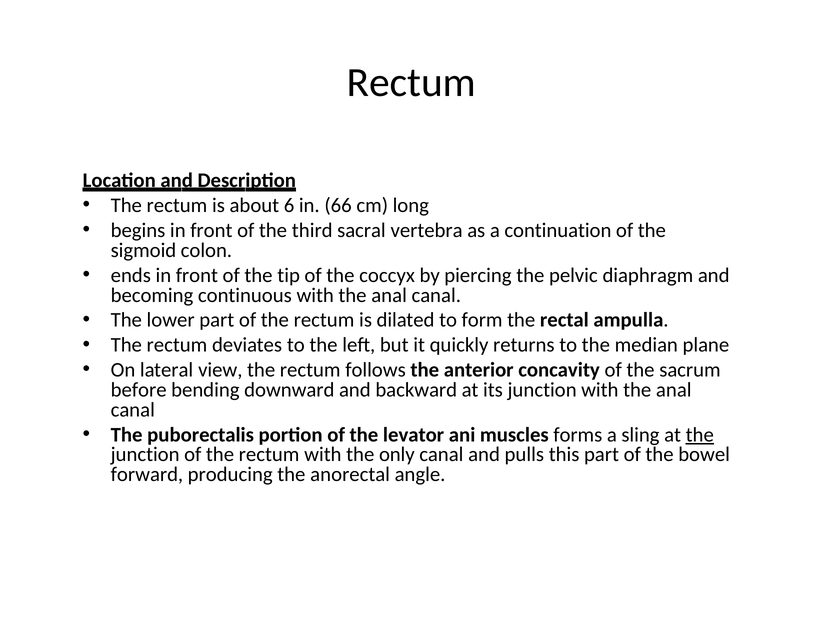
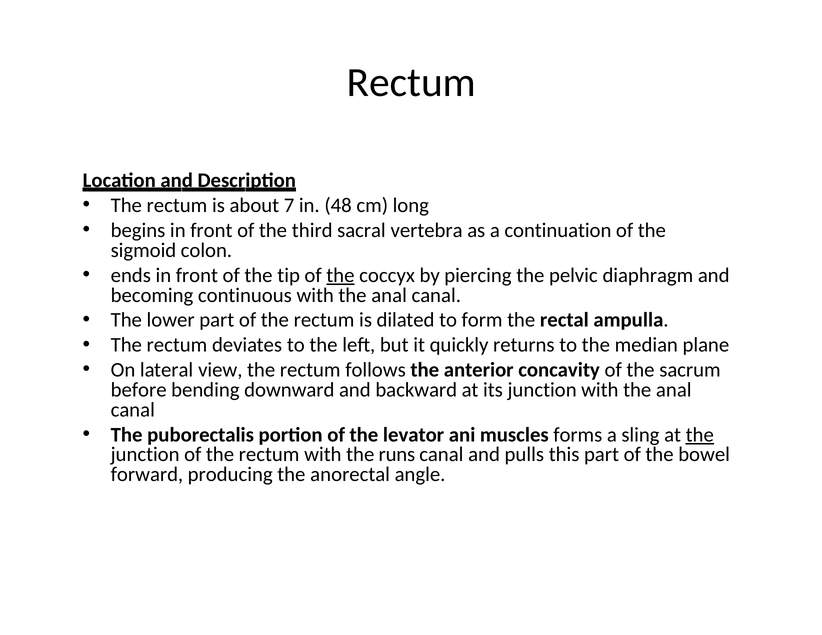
6: 6 -> 7
66: 66 -> 48
the at (340, 275) underline: none -> present
only: only -> runs
